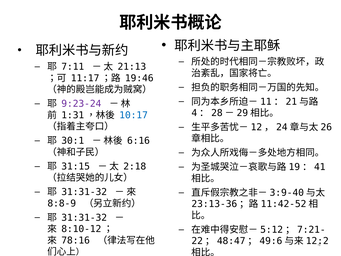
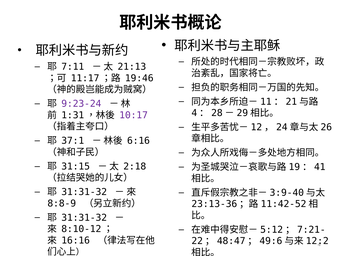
10:17 colour: blue -> purple
30:1: 30:1 -> 37:1
78:16: 78:16 -> 16:16
